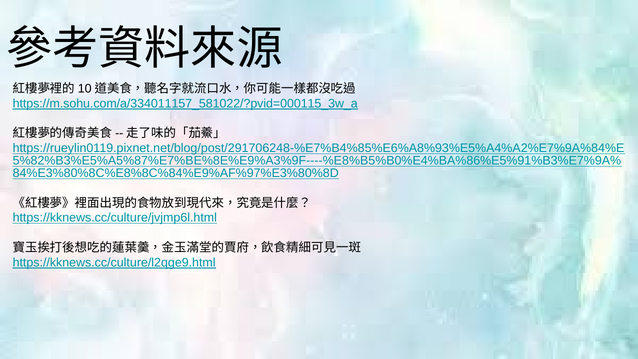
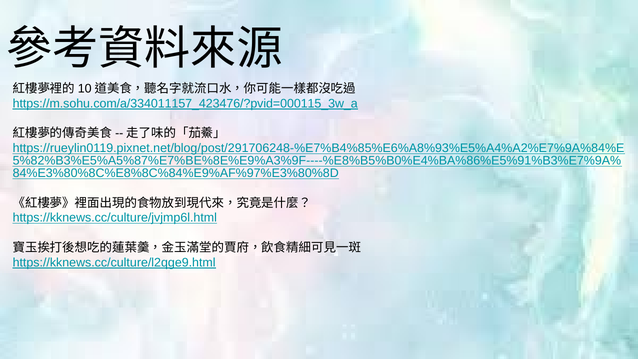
https://m.sohu.com/a/334011157_581022/?pvid=000115_3w_a: https://m.sohu.com/a/334011157_581022/?pvid=000115_3w_a -> https://m.sohu.com/a/334011157_423476/?pvid=000115_3w_a
